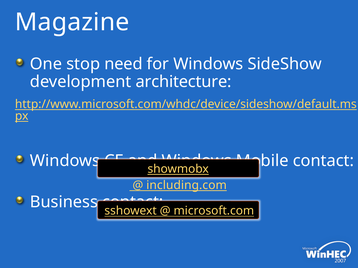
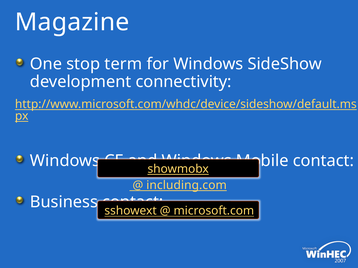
need: need -> term
architecture: architecture -> connectivity
